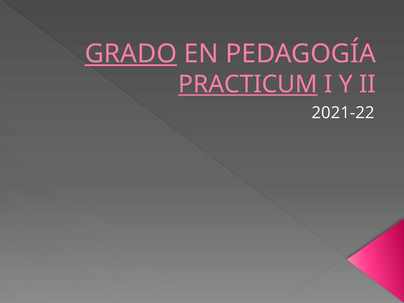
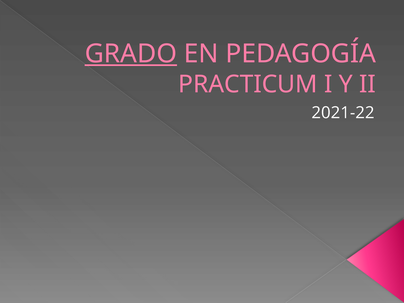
PRACTICUM underline: present -> none
